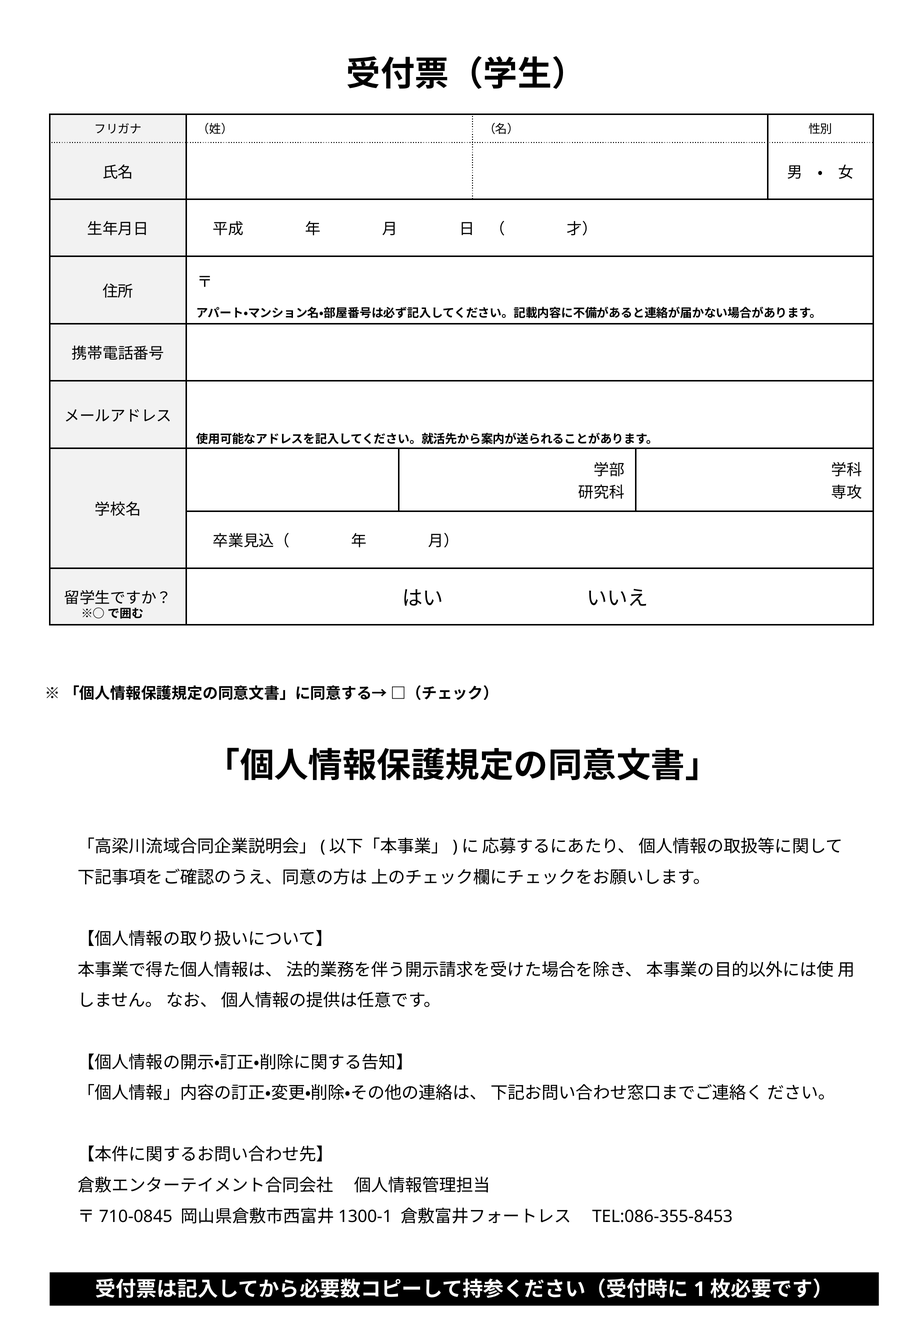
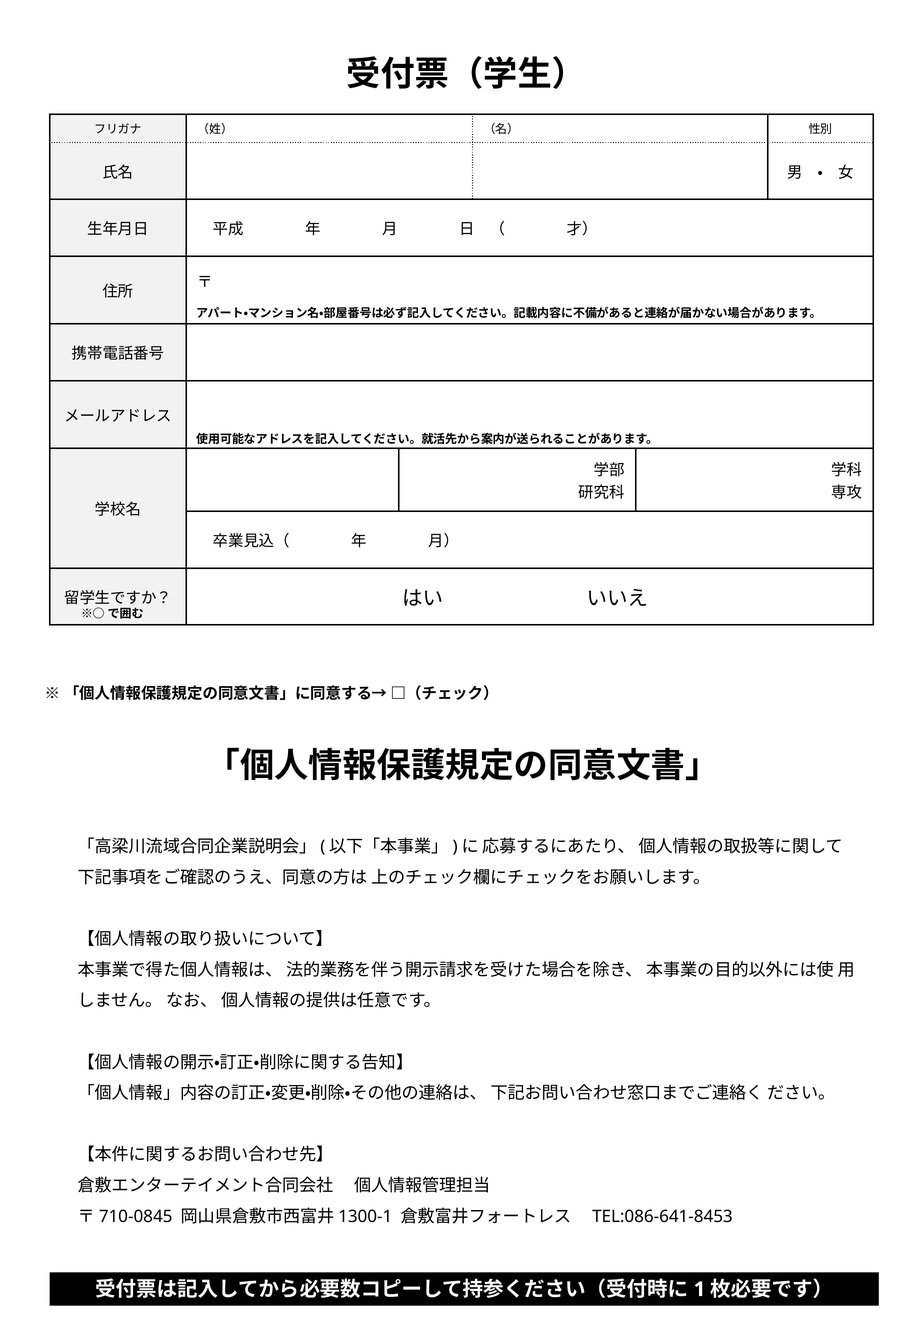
TEL:086-355-8453: TEL:086-355-8453 -> TEL:086-641-8453
